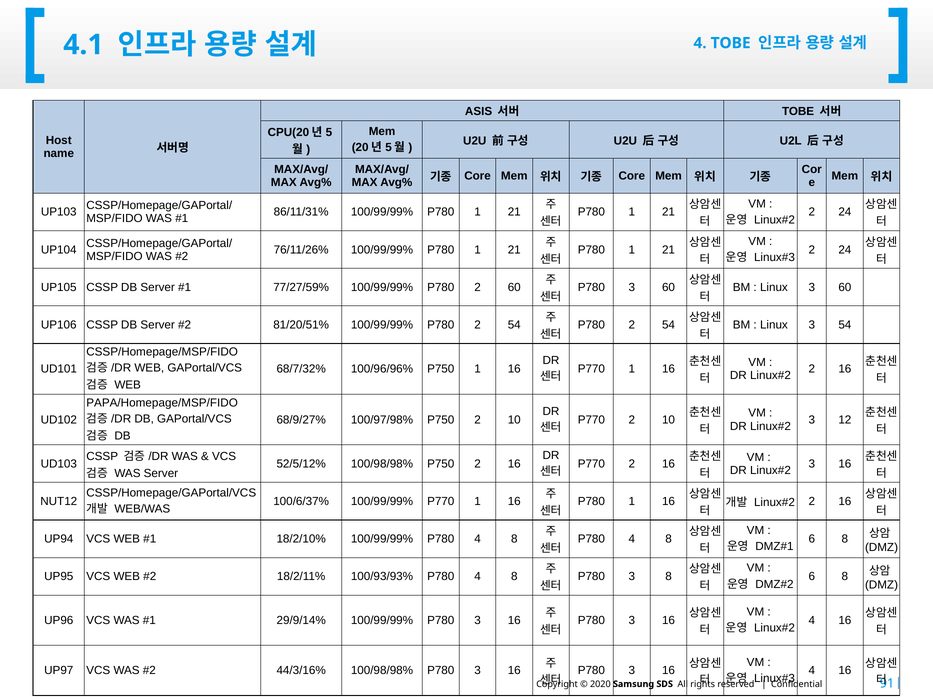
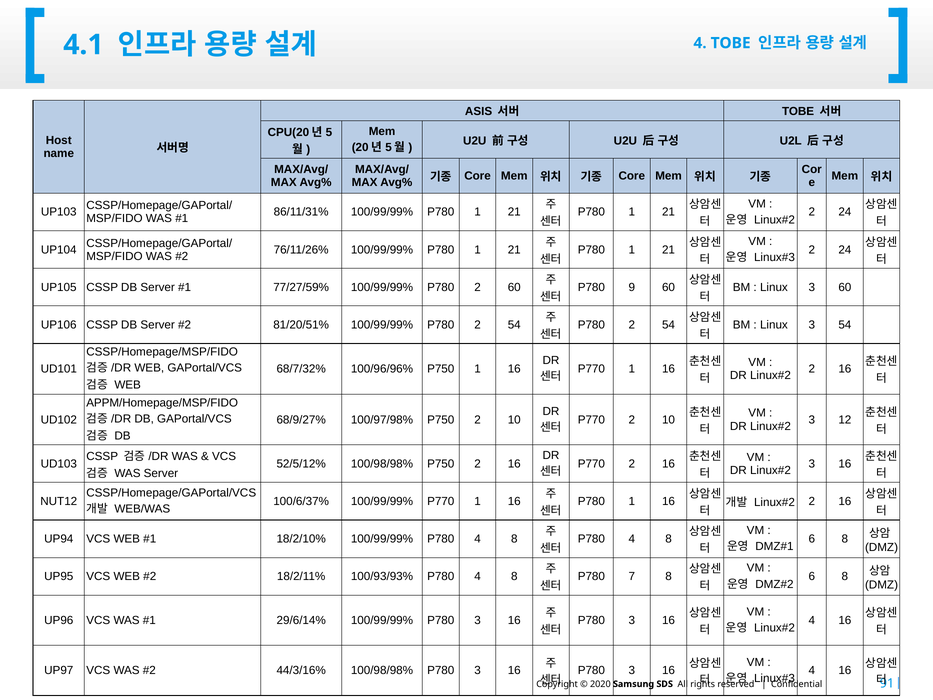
3 at (632, 287): 3 -> 9
PAPA/Homepage/MSP/FIDO: PAPA/Homepage/MSP/FIDO -> APPM/Homepage/MSP/FIDO
3 at (632, 576): 3 -> 7
29/9/14%: 29/9/14% -> 29/6/14%
